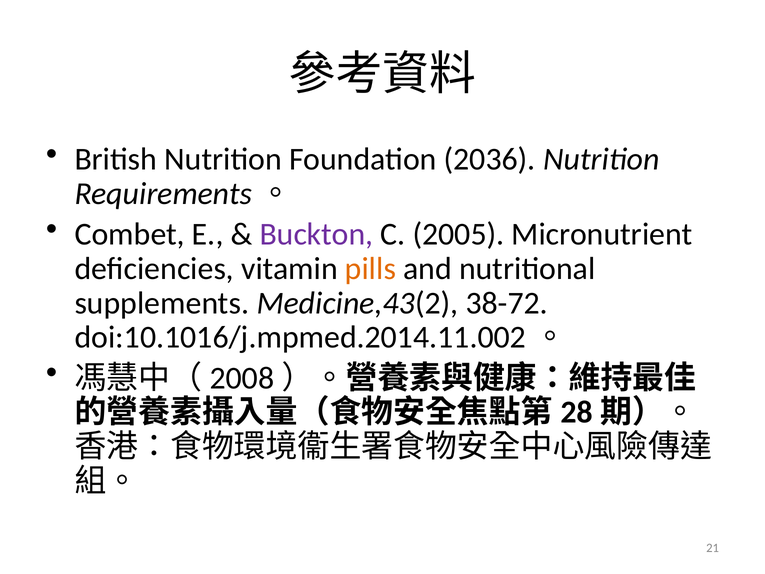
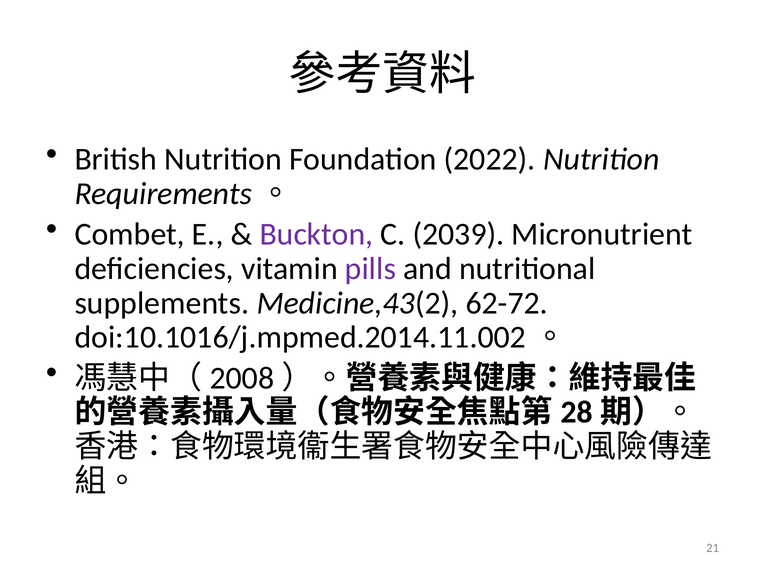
2036: 2036 -> 2022
2005: 2005 -> 2039
pills colour: orange -> purple
38-72: 38-72 -> 62-72
